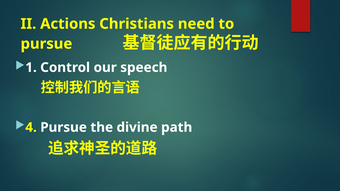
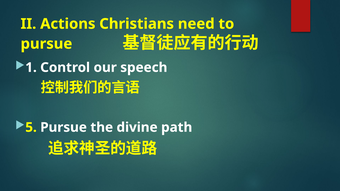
4: 4 -> 5
